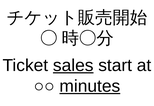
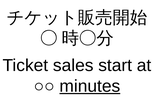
sales underline: present -> none
